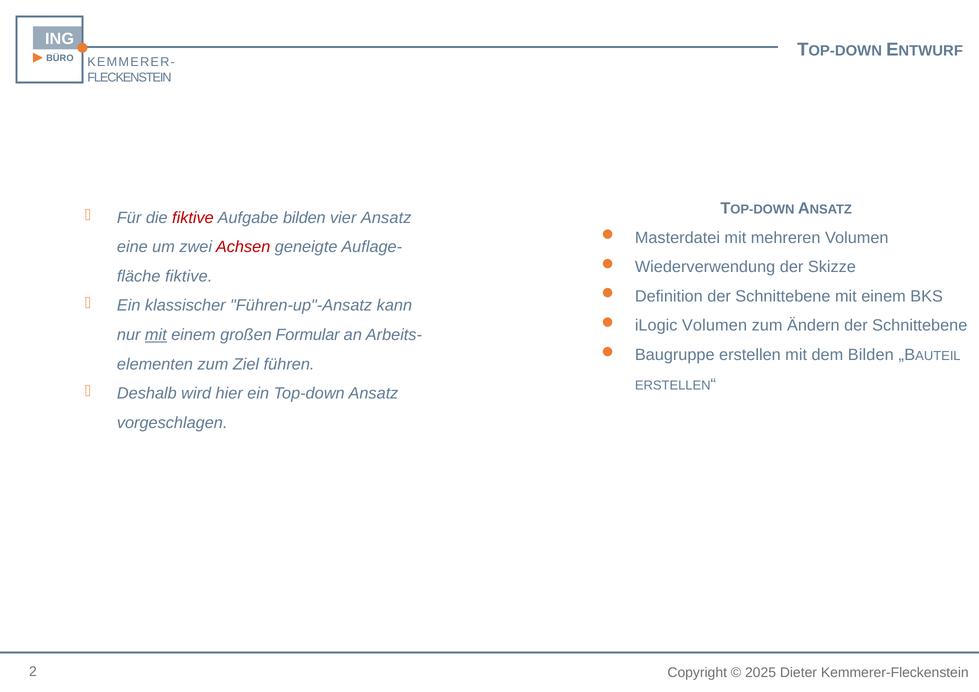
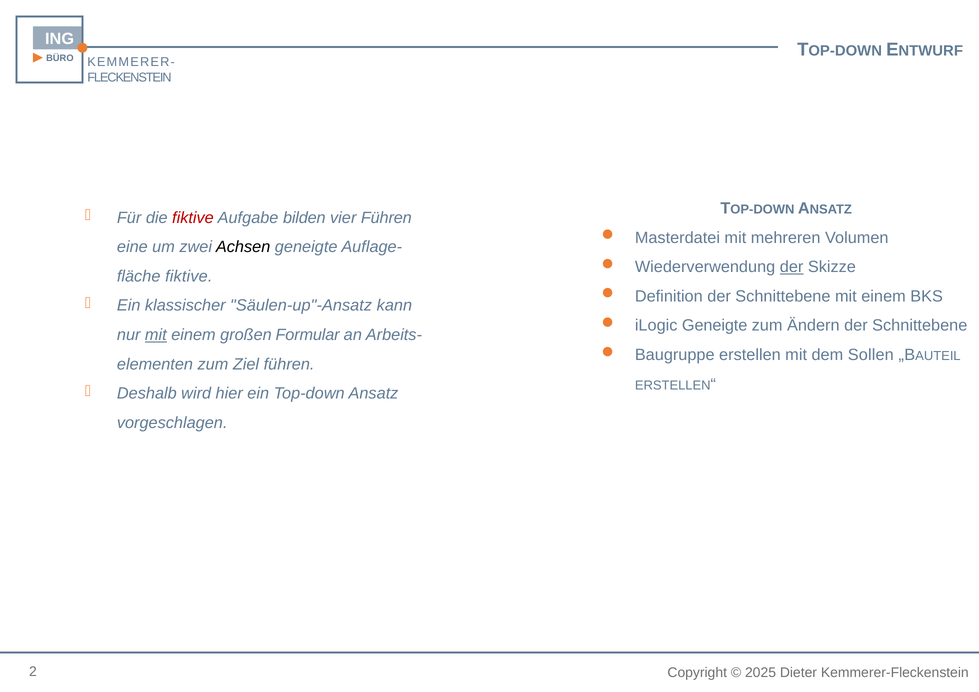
vier Ansatz: Ansatz -> Führen
Achsen colour: red -> black
der at (792, 267) underline: none -> present
Führen-up"-Ansatz: Führen-up"-Ansatz -> Säulen-up"-Ansatz
iLogic Volumen: Volumen -> Geneigte
dem Bilden: Bilden -> Sollen
